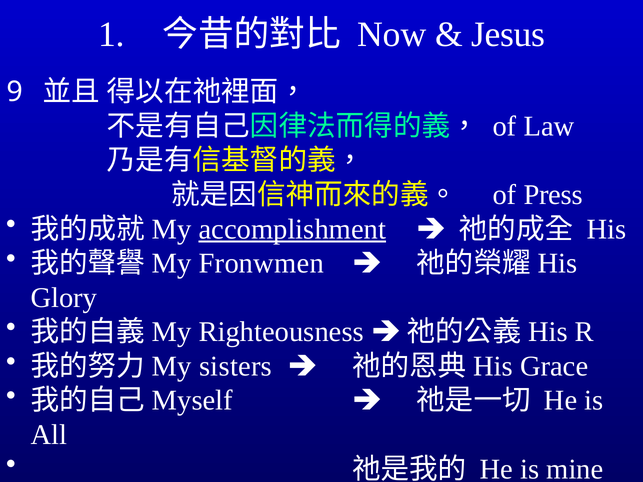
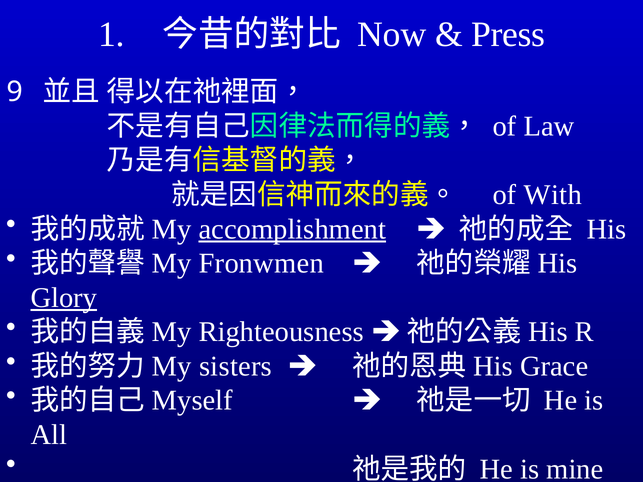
Jesus: Jesus -> Press
Press: Press -> With
Glory underline: none -> present
